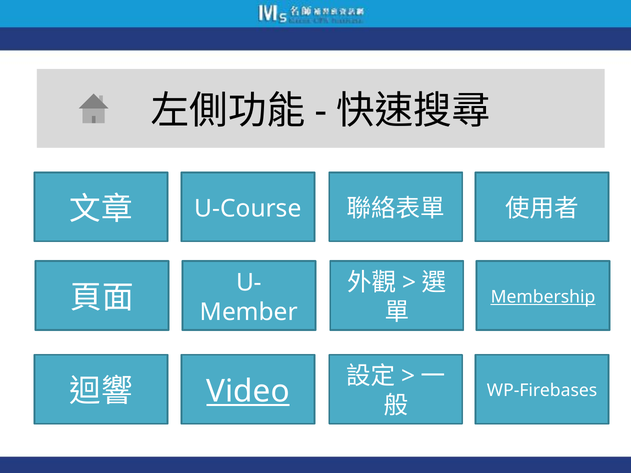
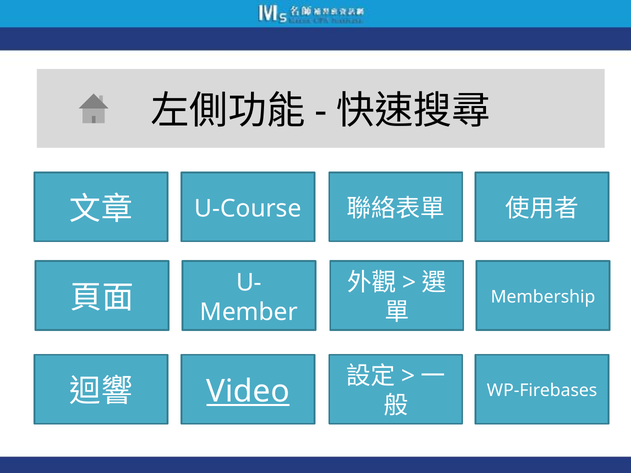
Membership underline: present -> none
